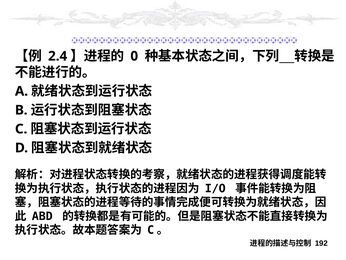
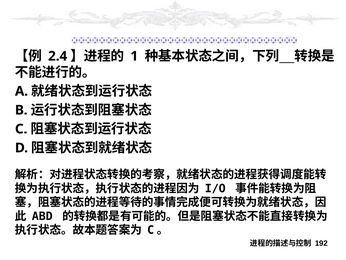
0: 0 -> 1
